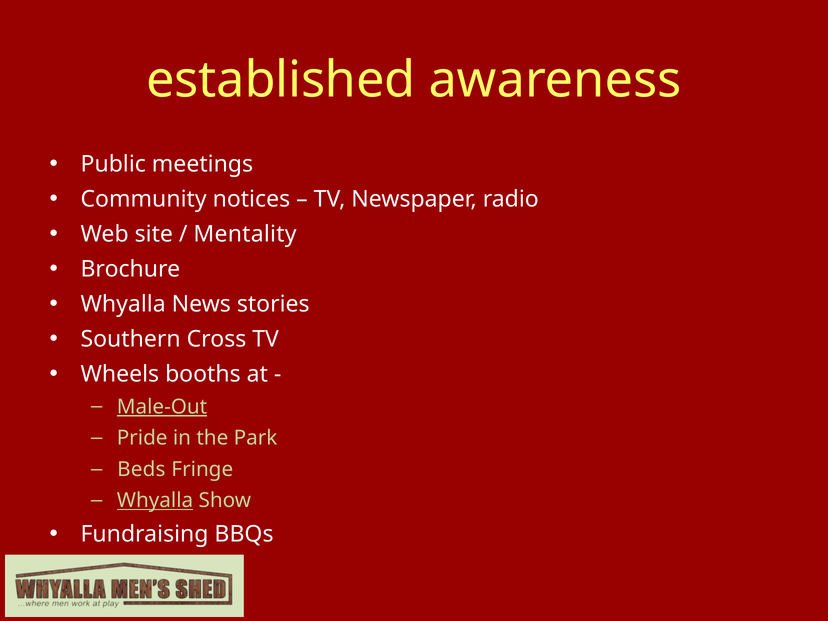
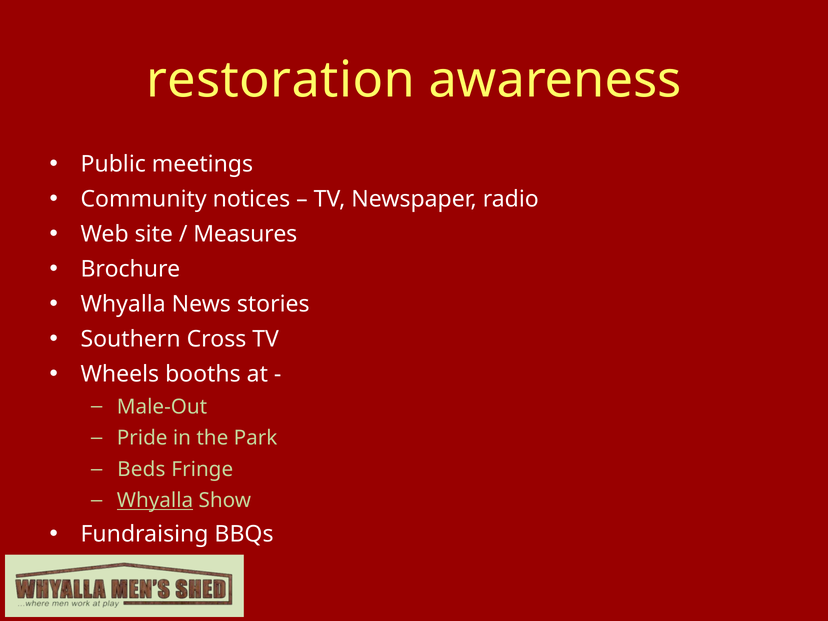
established: established -> restoration
Mentality: Mentality -> Measures
Male-Out underline: present -> none
